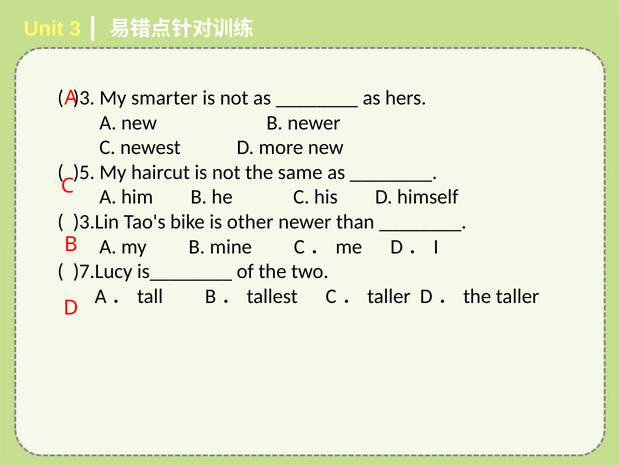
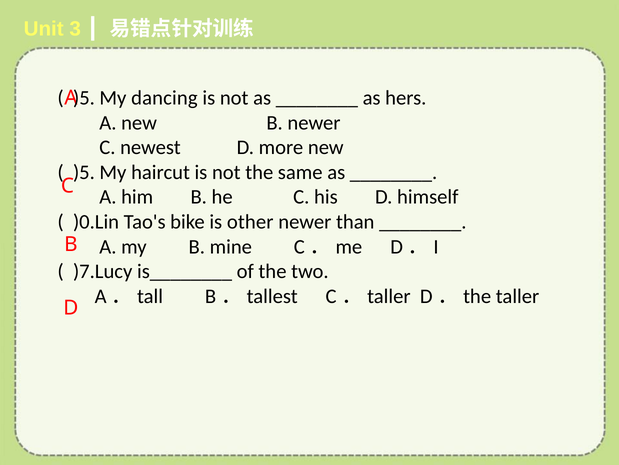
)3 at (84, 98): )3 -> )5
smarter: smarter -> dancing
)3.Lin: )3.Lin -> )0.Lin
